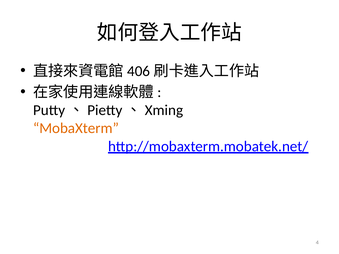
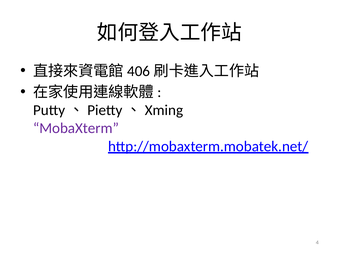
MobaXterm colour: orange -> purple
